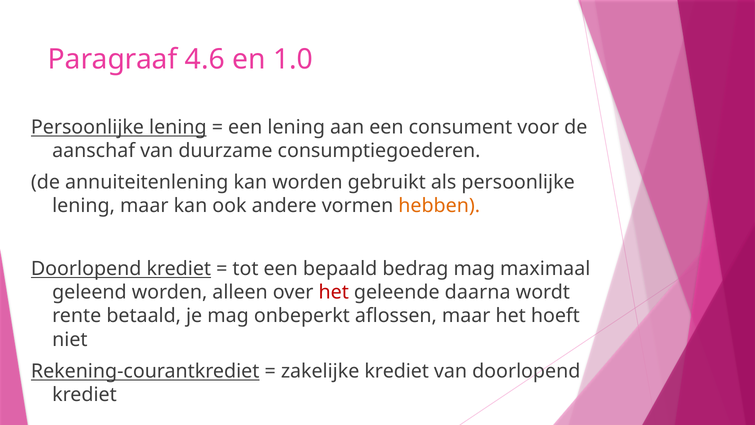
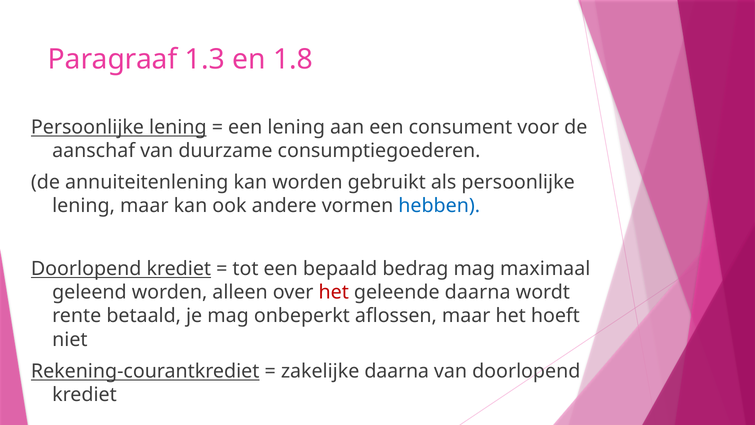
4.6: 4.6 -> 1.3
1.0: 1.0 -> 1.8
hebben colour: orange -> blue
zakelijke krediet: krediet -> daarna
